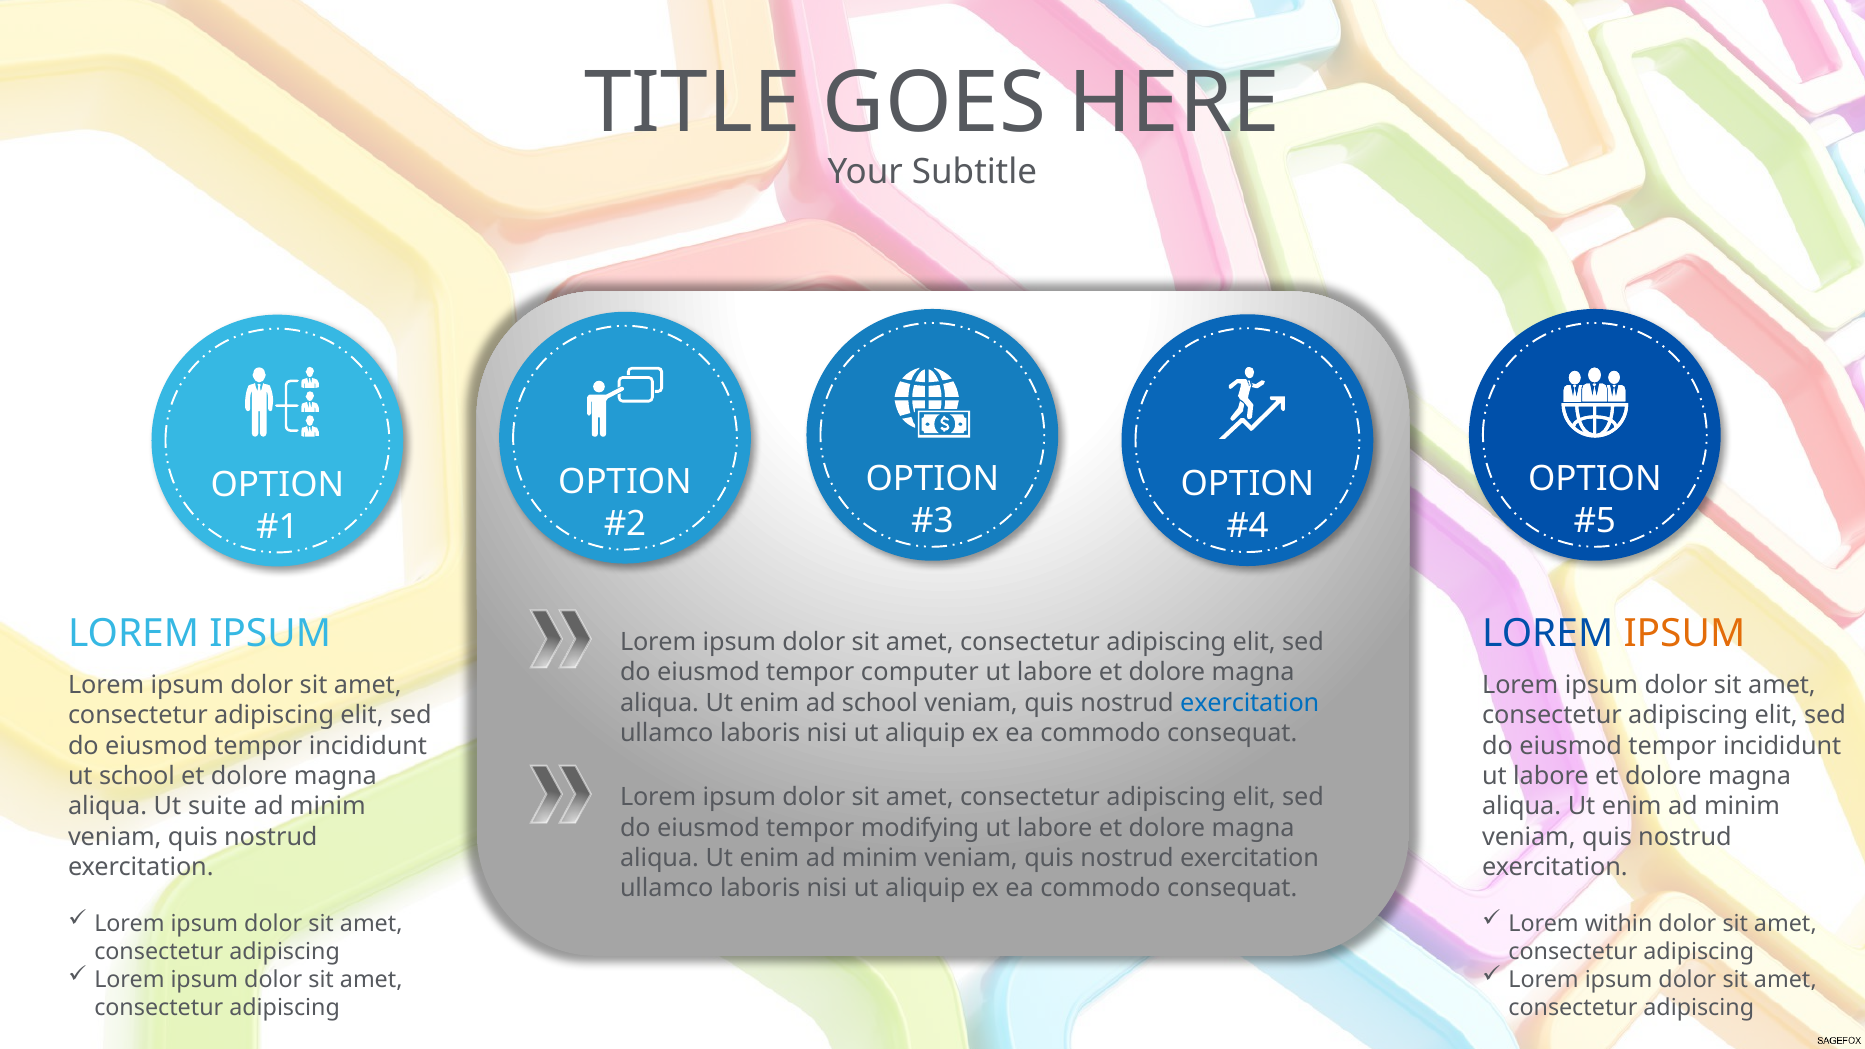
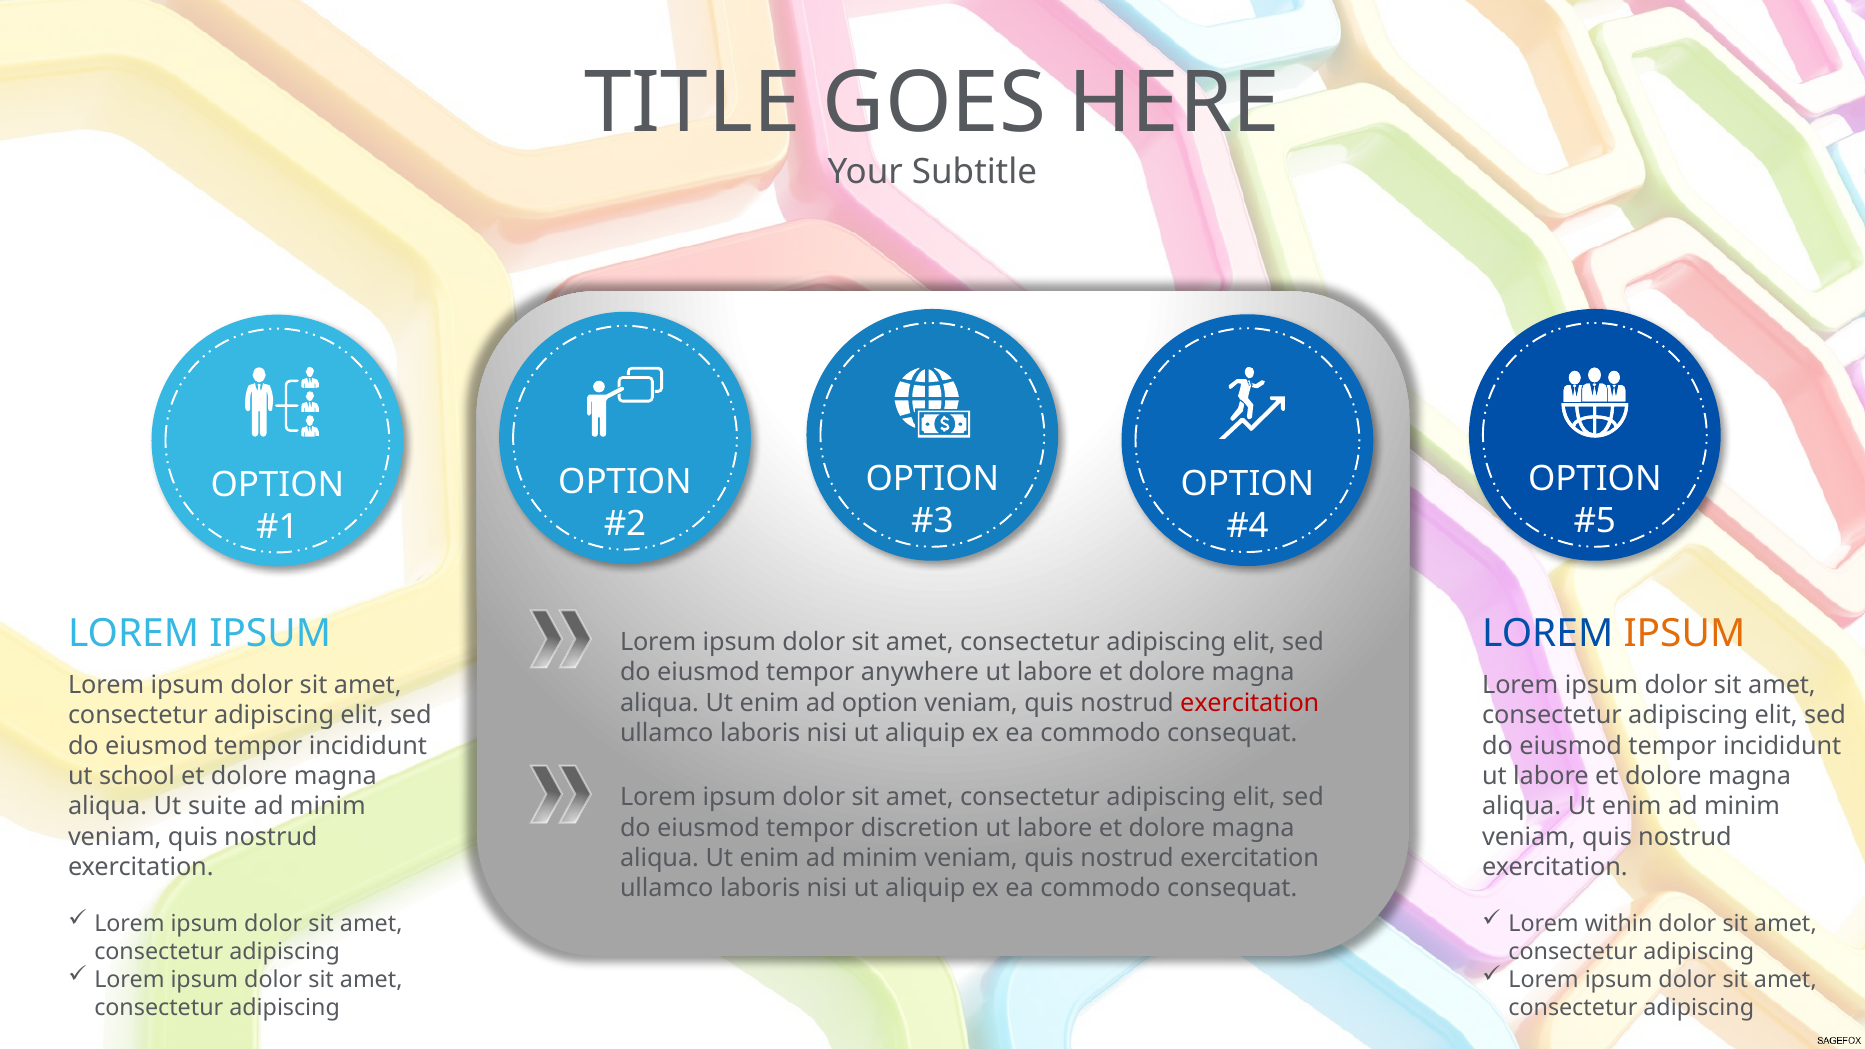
computer: computer -> anywhere
ad school: school -> option
exercitation at (1250, 703) colour: blue -> red
modifying: modifying -> discretion
